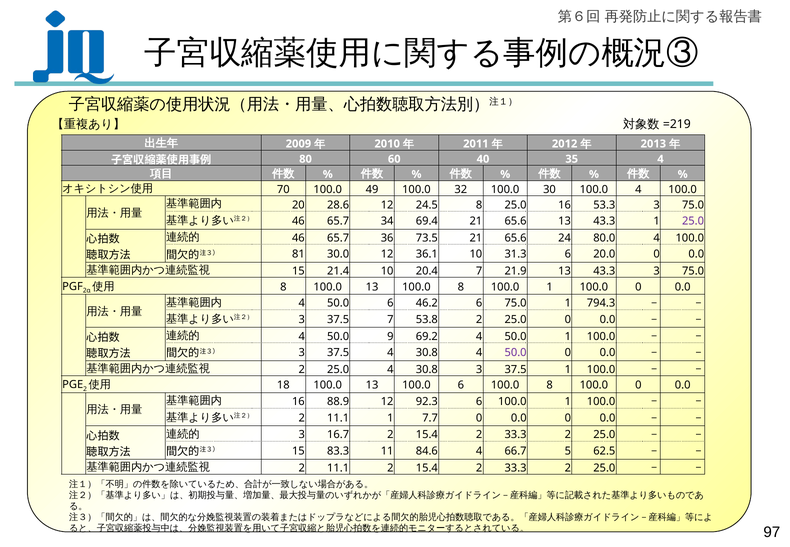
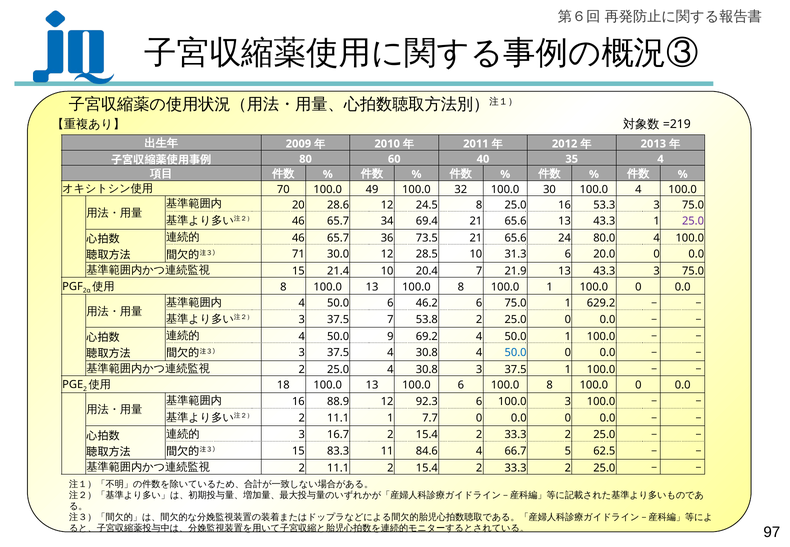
81: 81 -> 71
36.1: 36.1 -> 28.5
794.3: 794.3 -> 629.2
50.0 at (516, 353) colour: purple -> blue
6 100.0 1: 1 -> 3
